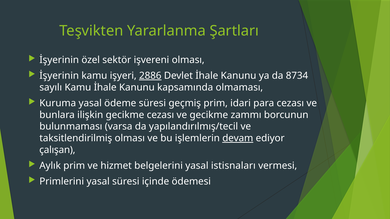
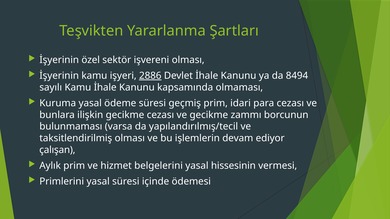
8734: 8734 -> 8494
devam underline: present -> none
istisnaları: istisnaları -> hissesinin
